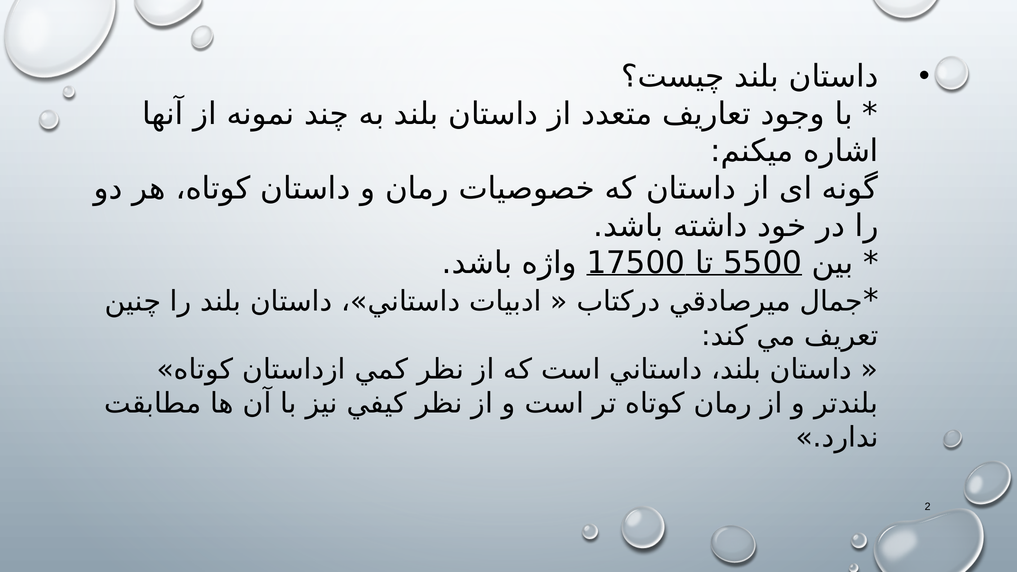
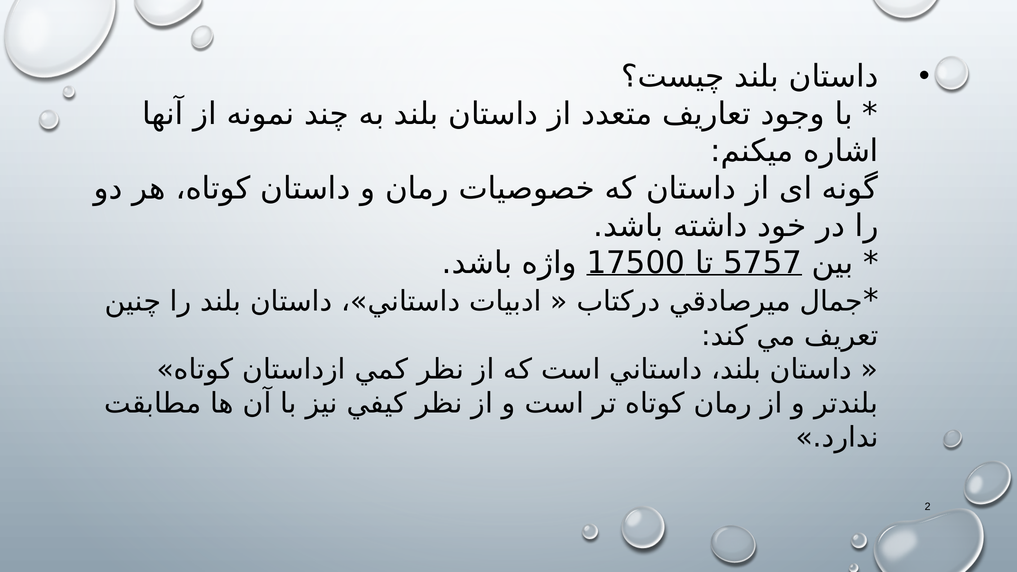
5500: 5500 -> 5757
